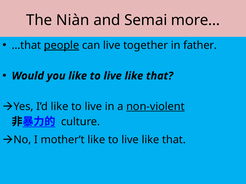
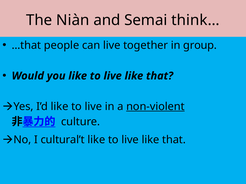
more…: more… -> think…
people underline: present -> none
father: father -> group
mother’t: mother’t -> cultural’t
